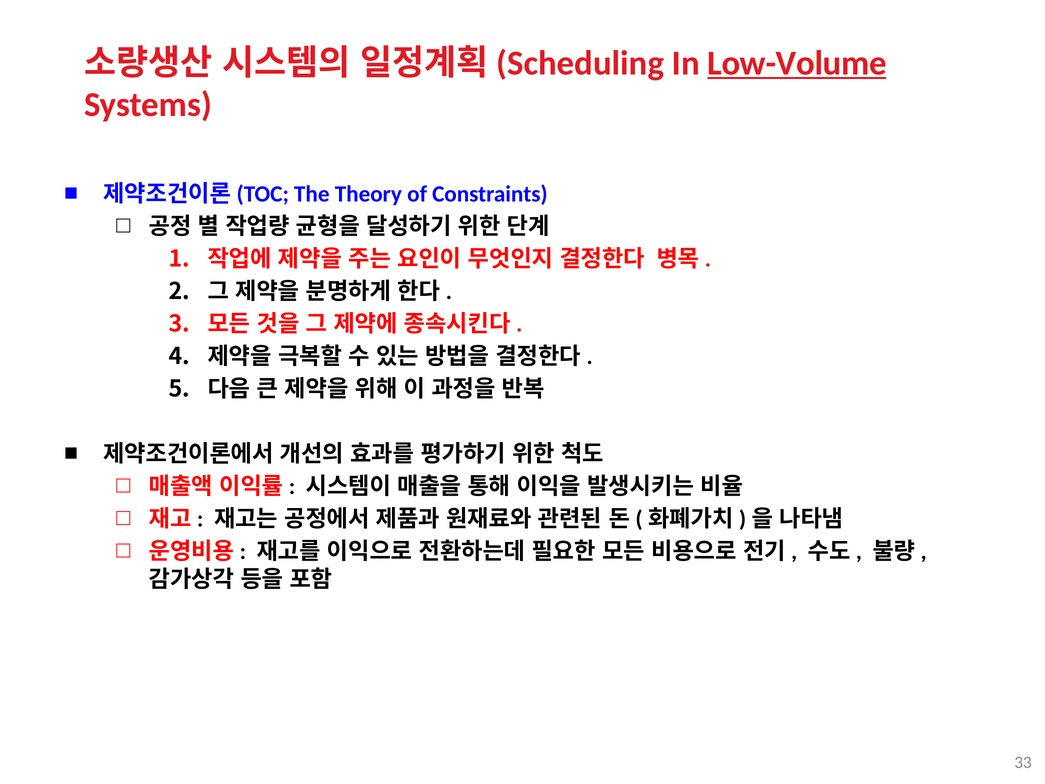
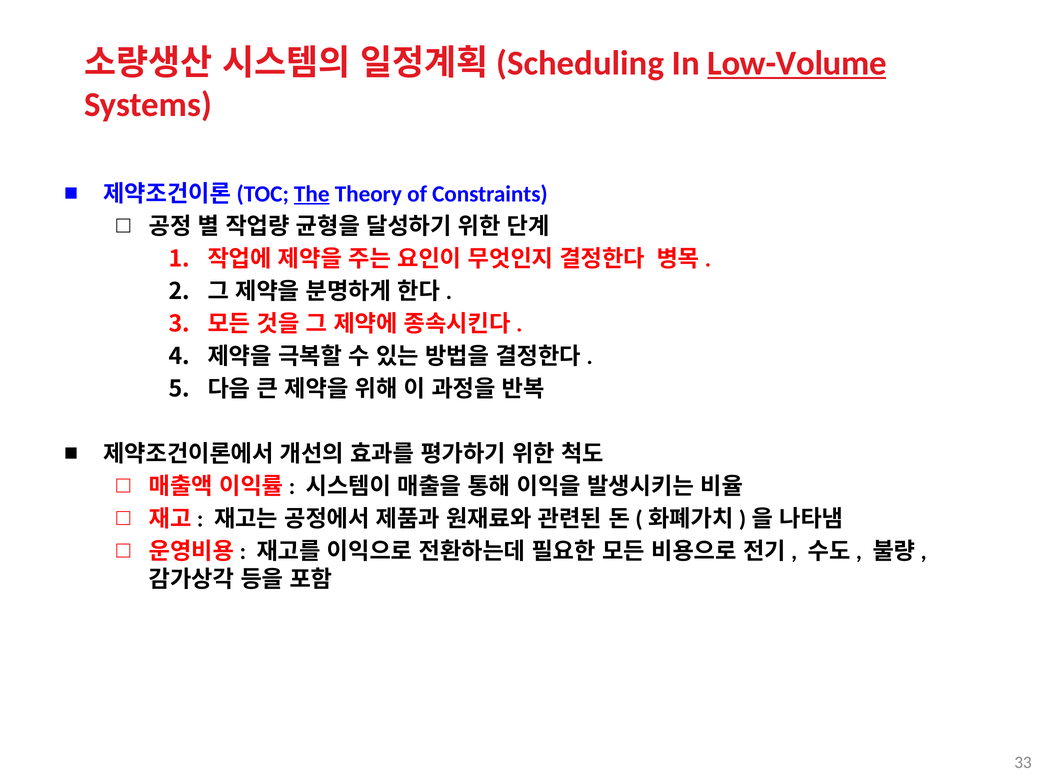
The underline: none -> present
